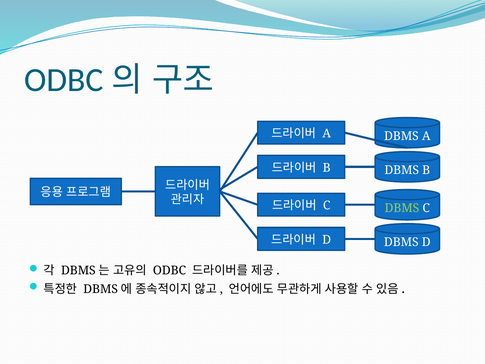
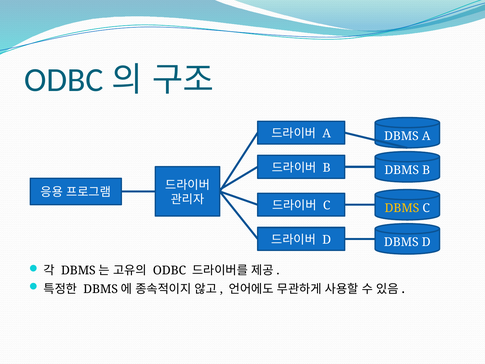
DBMS at (402, 208) colour: light green -> yellow
